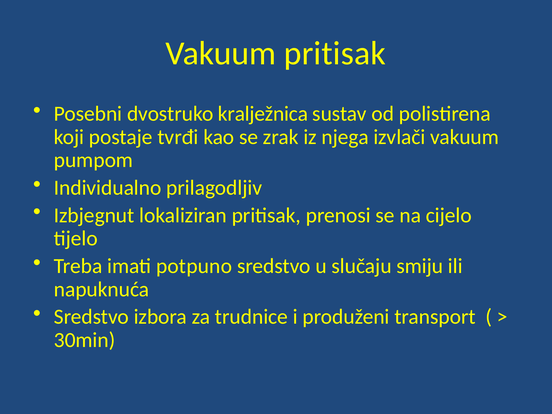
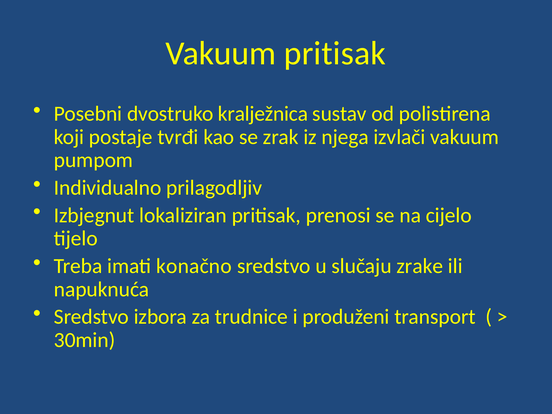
potpuno: potpuno -> konačno
smiju: smiju -> zrake
